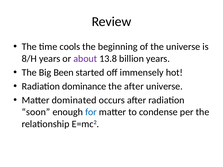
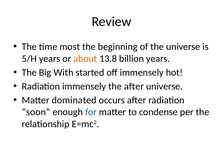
cools: cools -> most
8/H: 8/H -> 5/H
about colour: purple -> orange
Been: Been -> With
Radiation dominance: dominance -> immensely
